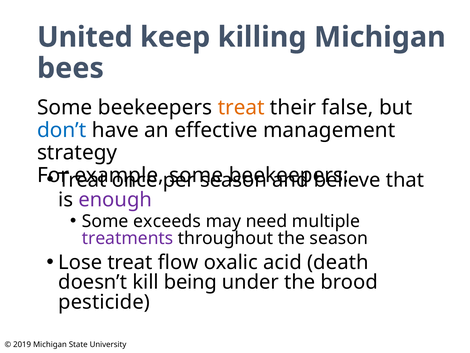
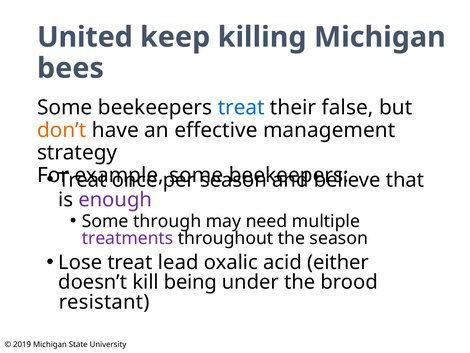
treat at (241, 107) colour: orange -> blue
don’t colour: blue -> orange
exceeds: exceeds -> through
flow: flow -> lead
death: death -> either
pesticide: pesticide -> resistant
